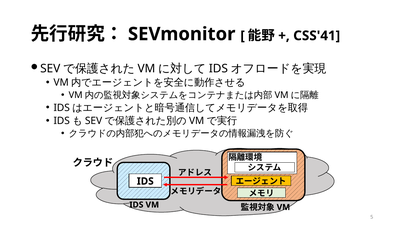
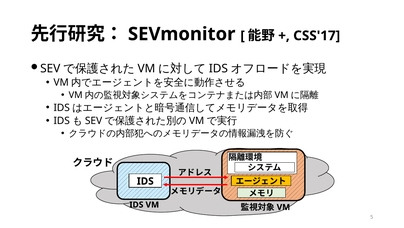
CSS'41: CSS'41 -> CSS'17
